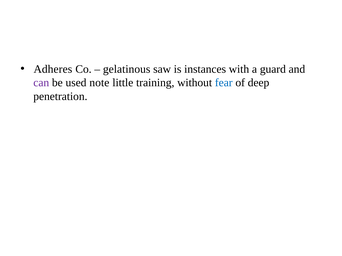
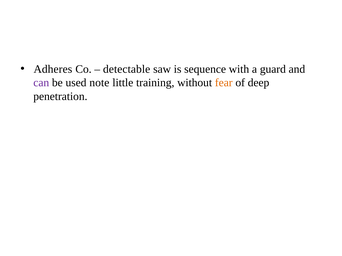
gelatinous: gelatinous -> detectable
instances: instances -> sequence
fear colour: blue -> orange
